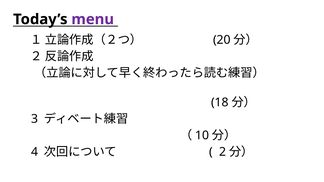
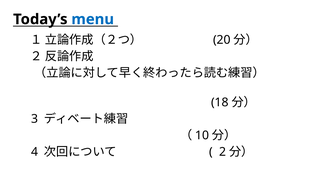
menu colour: purple -> blue
